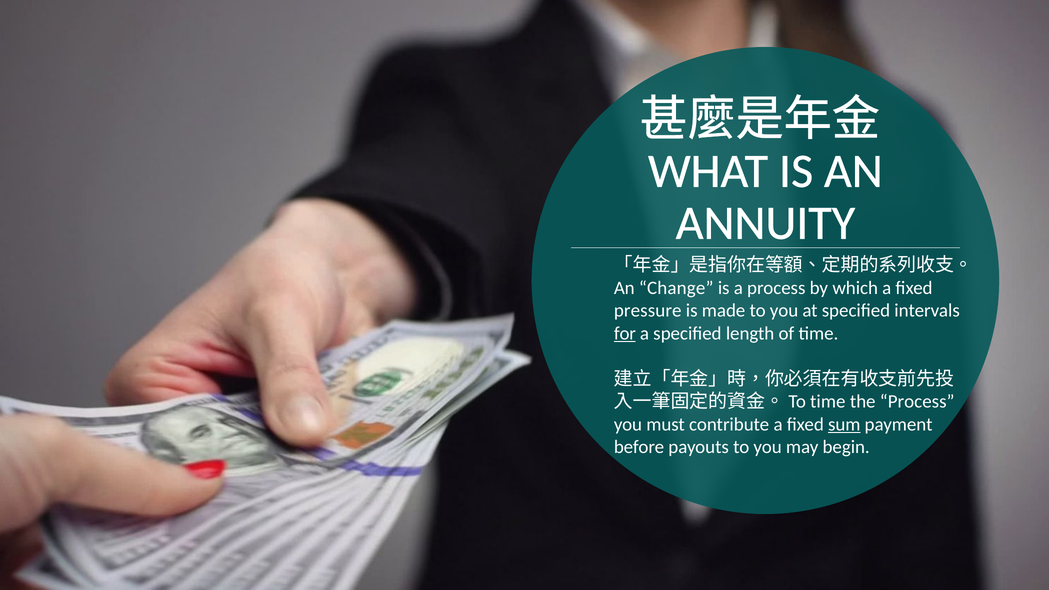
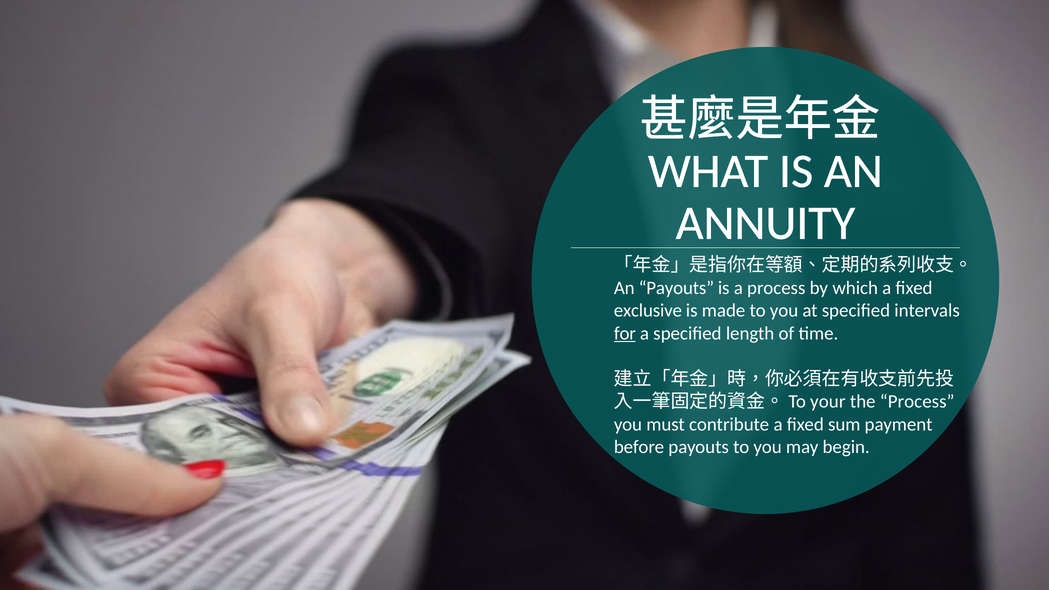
An Change: Change -> Payouts
pressure: pressure -> exclusive
time at (828, 402): time -> your
sum underline: present -> none
